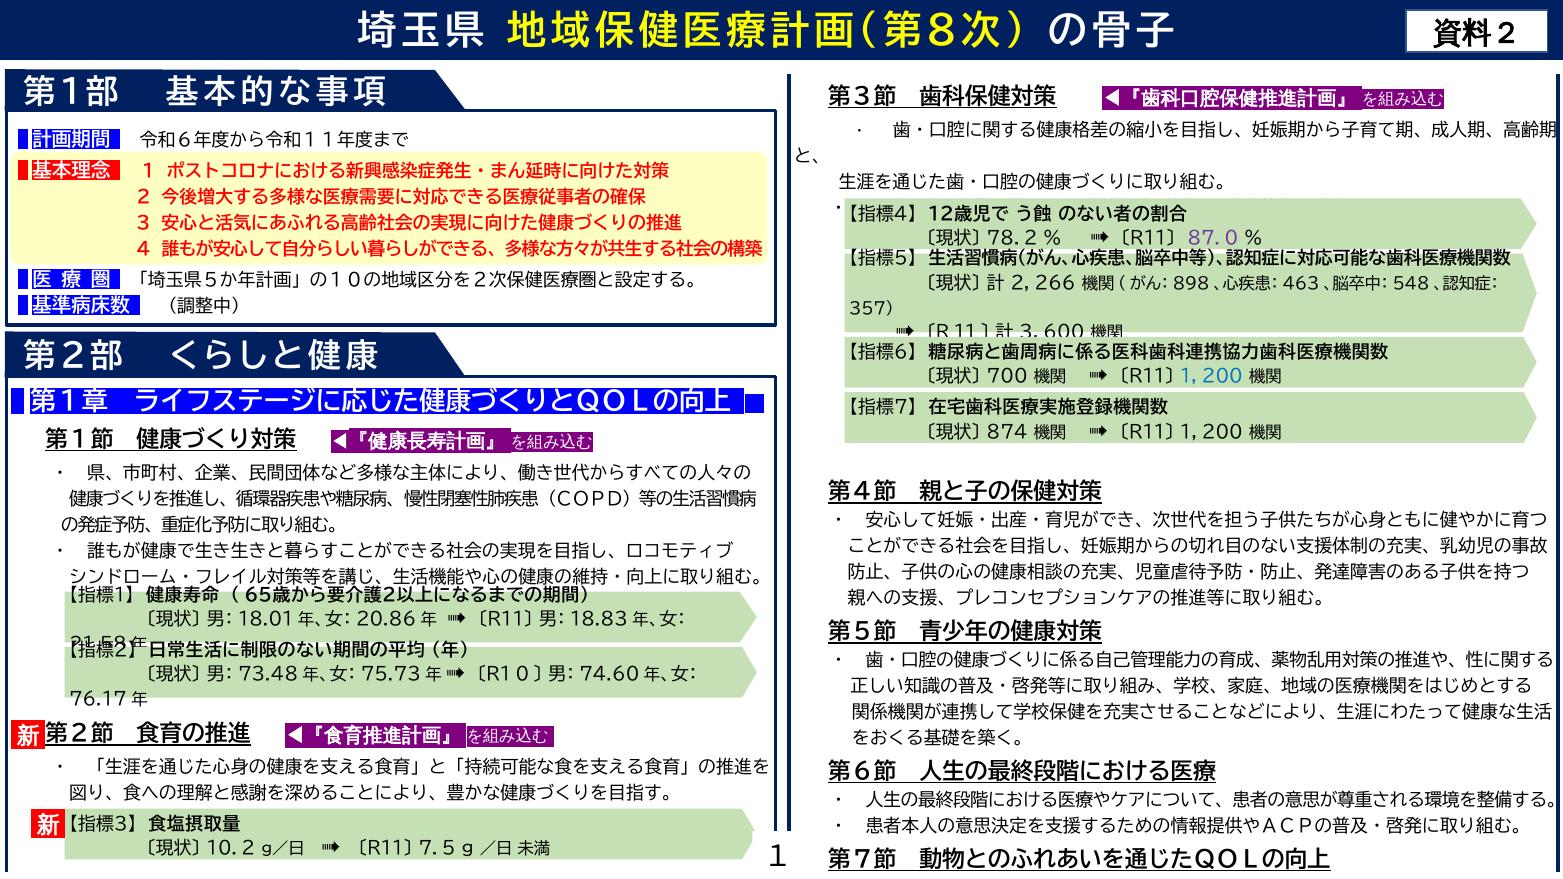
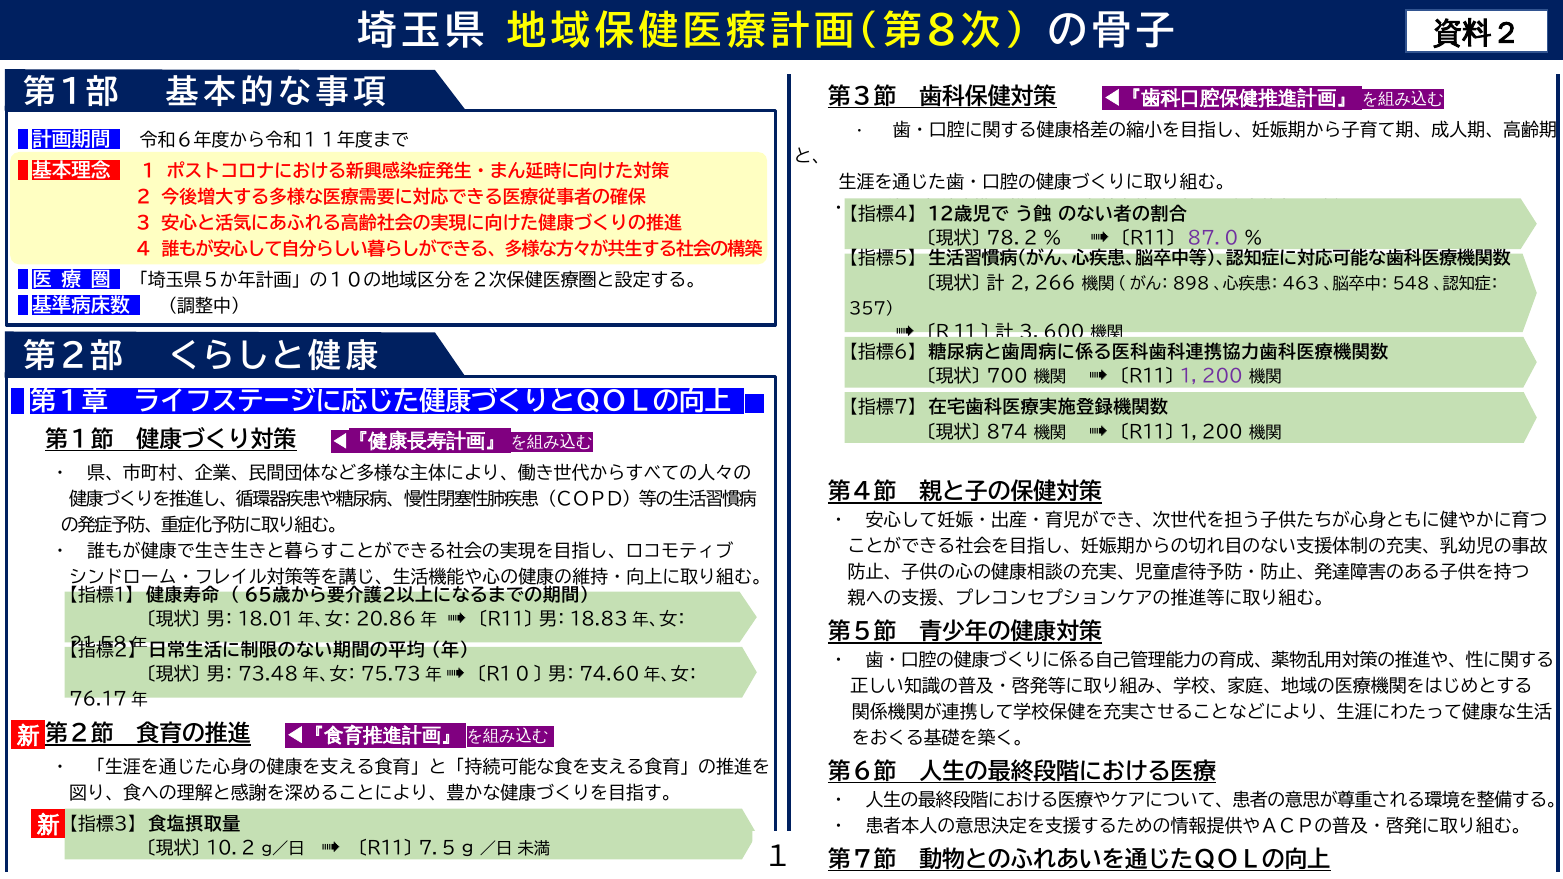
１，２００ at (1211, 377) colour: blue -> purple
